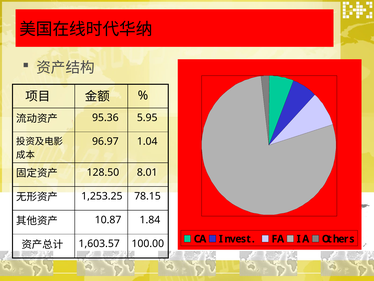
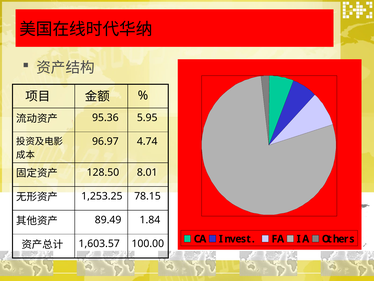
1.04: 1.04 -> 4.74
10.87: 10.87 -> 89.49
